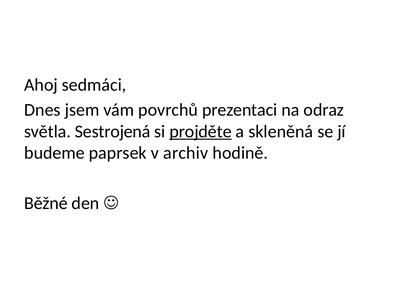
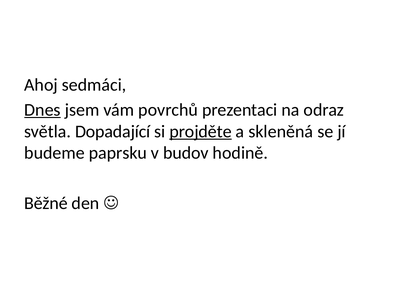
Dnes underline: none -> present
Sestrojená: Sestrojená -> Dopadající
paprsek: paprsek -> paprsku
archiv: archiv -> budov
